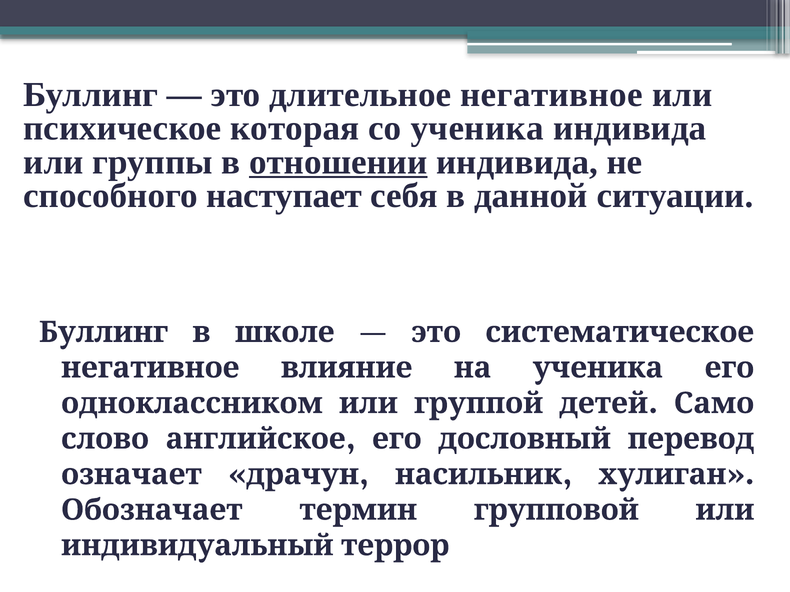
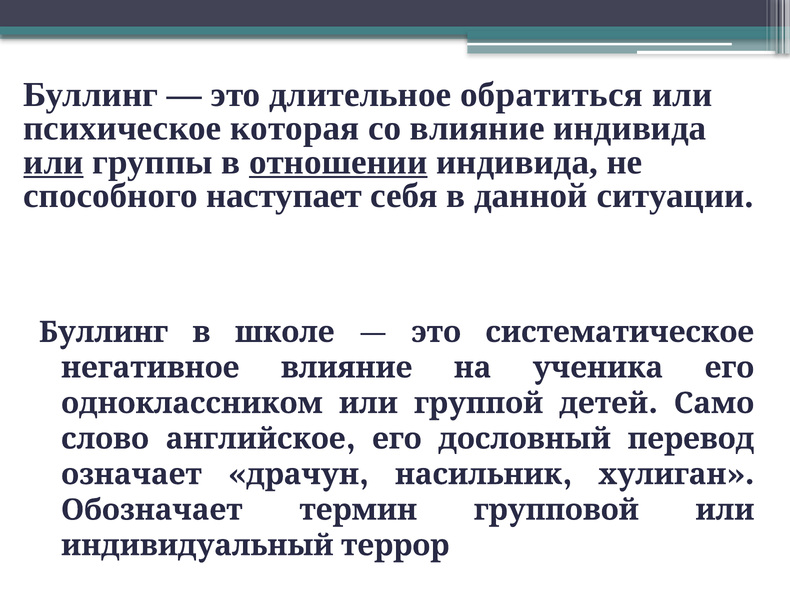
длительное негативное: негативное -> обратиться
со ученика: ученика -> влияние
или at (53, 162) underline: none -> present
